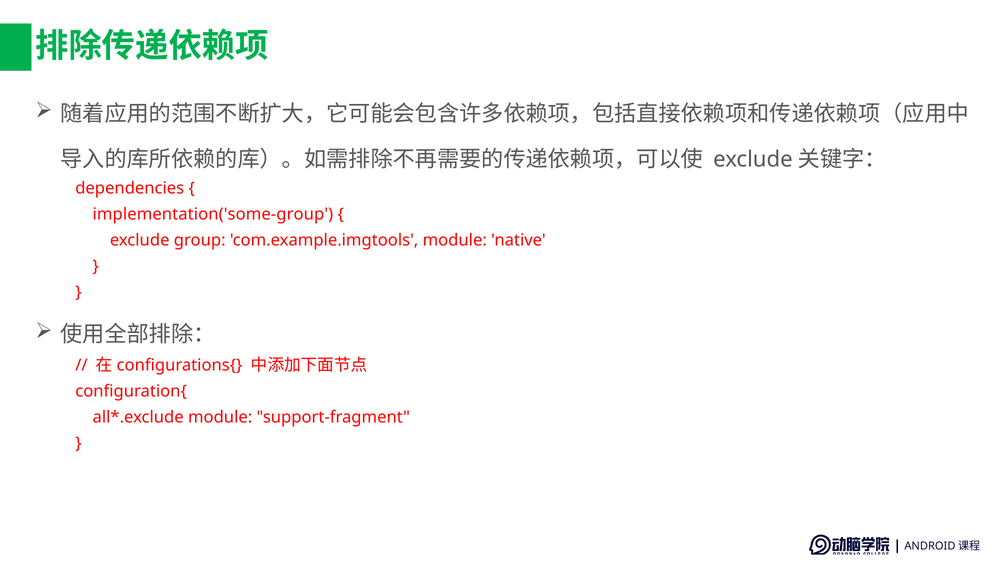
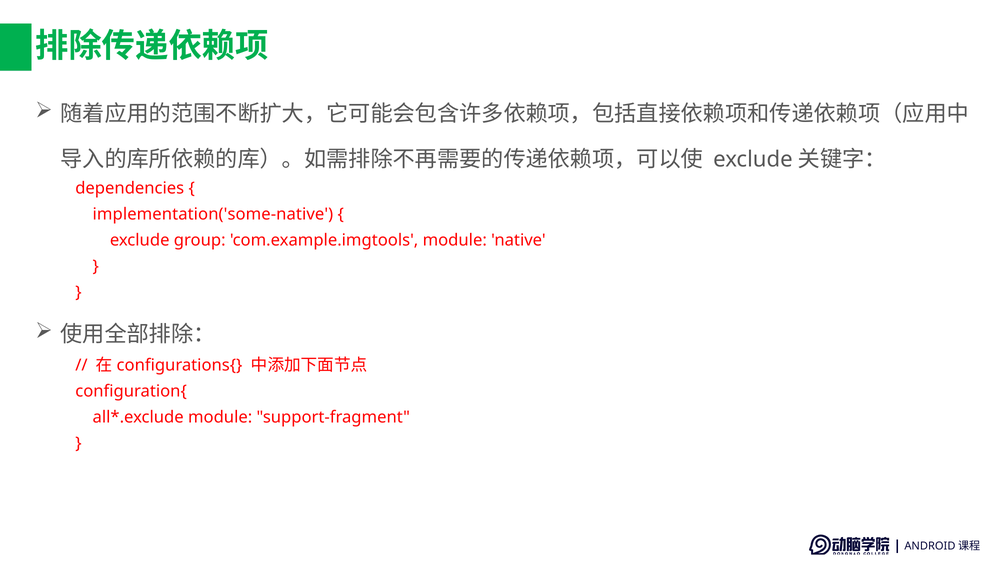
implementation('some-group: implementation('some-group -> implementation('some-native
